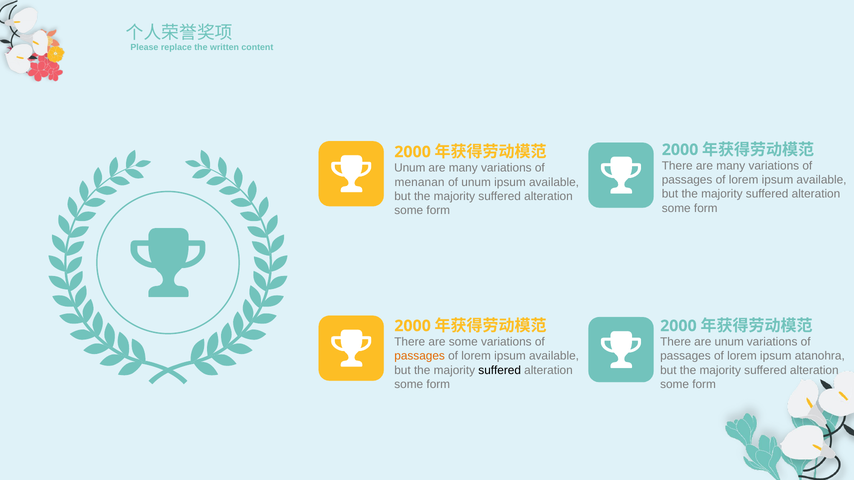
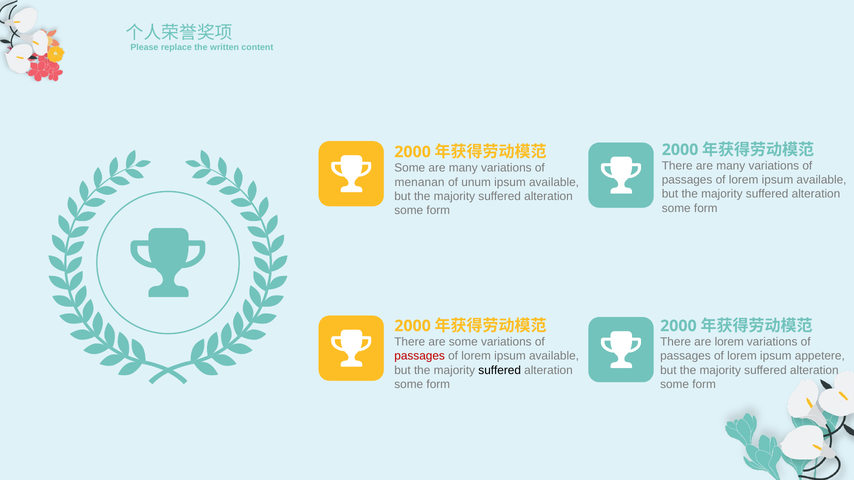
Unum at (410, 168): Unum -> Some
are unum: unum -> lorem
passages at (420, 356) colour: orange -> red
atanohra: atanohra -> appetere
